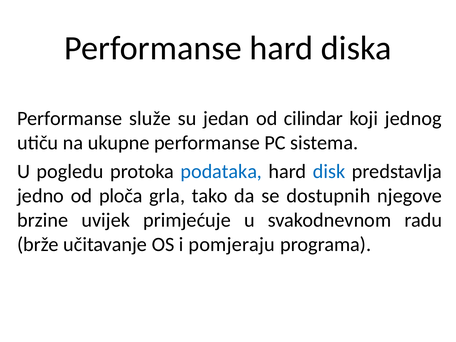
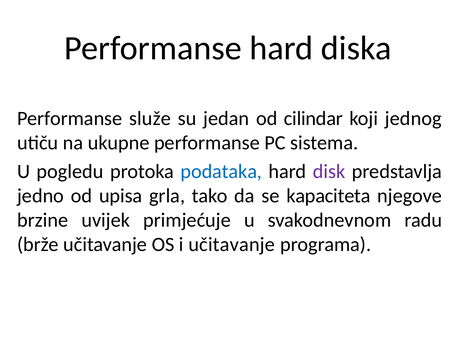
disk colour: blue -> purple
ploča: ploča -> upisa
dostupnih: dostupnih -> kapaciteta
i pomjeraju: pomjeraju -> učitavanje
